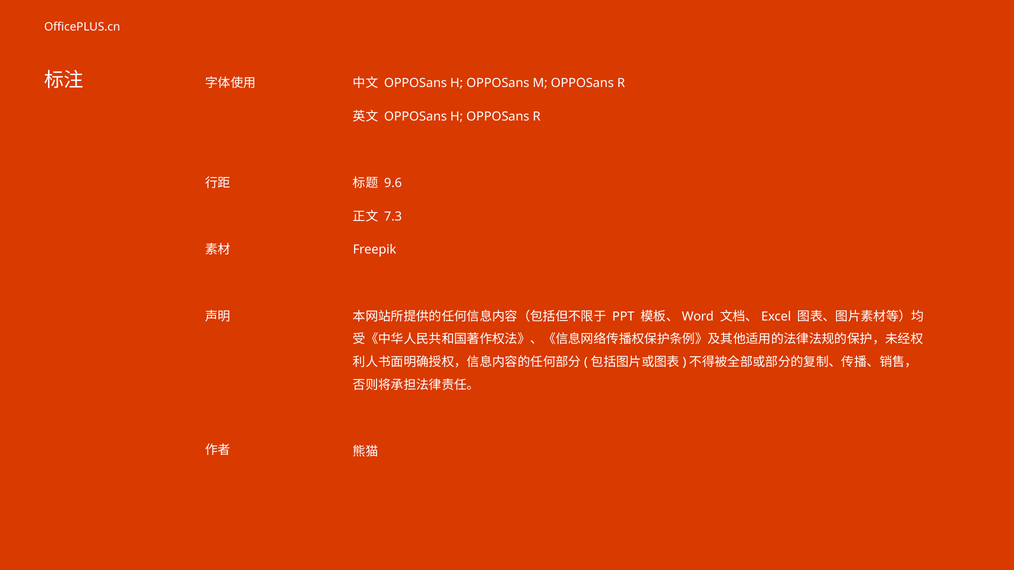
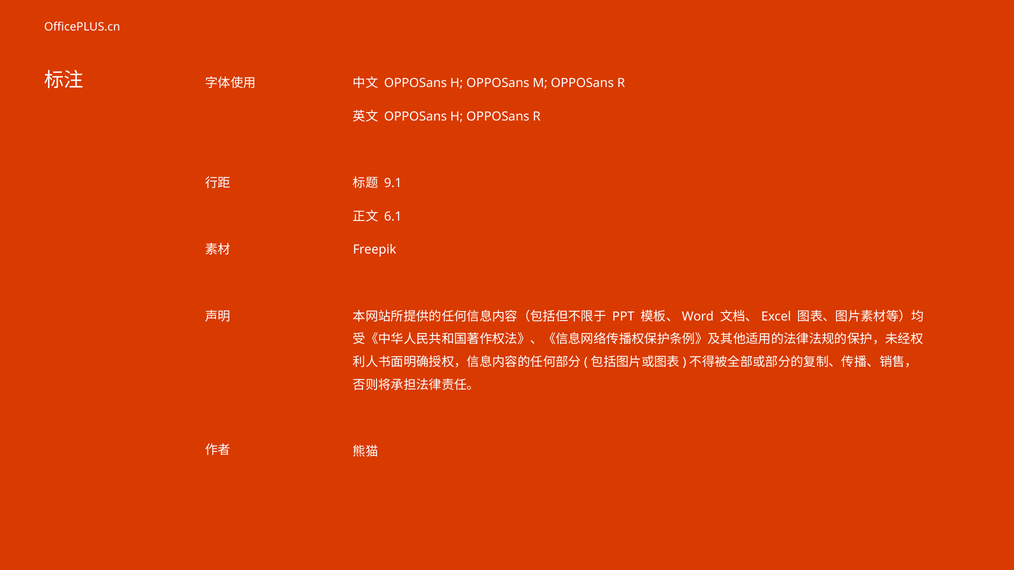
9.6: 9.6 -> 9.1
7.3: 7.3 -> 6.1
